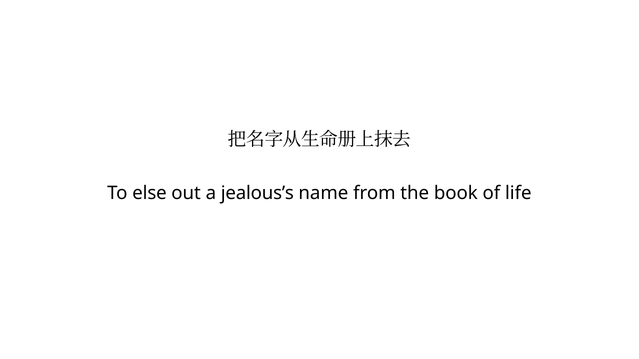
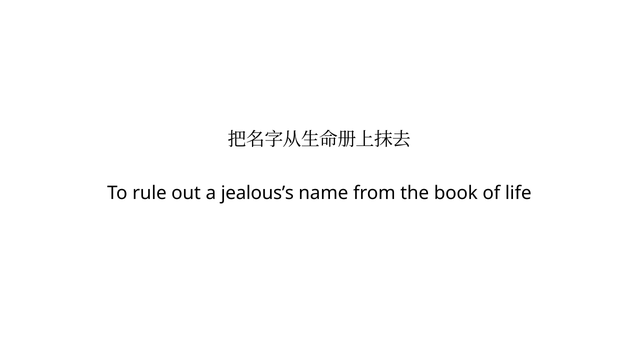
else: else -> rule
